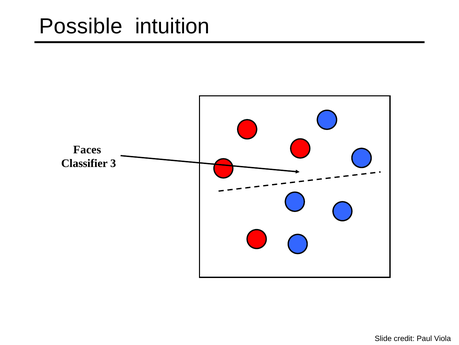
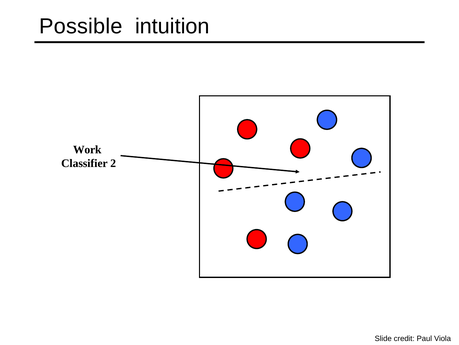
Faces: Faces -> Work
3: 3 -> 2
